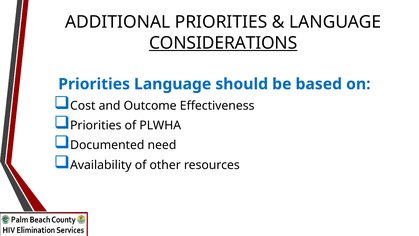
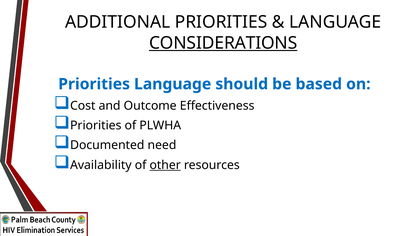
other underline: none -> present
